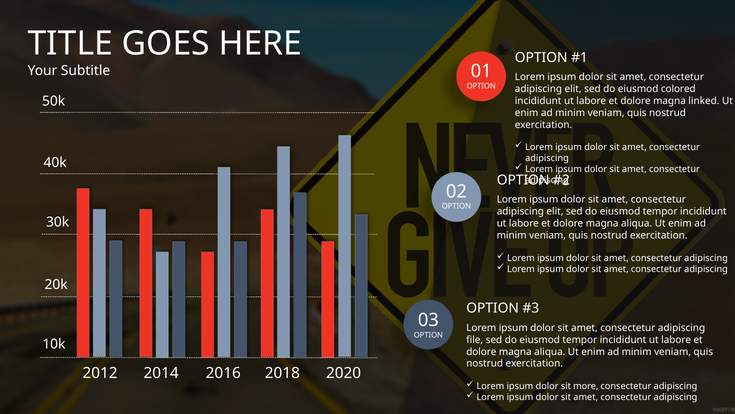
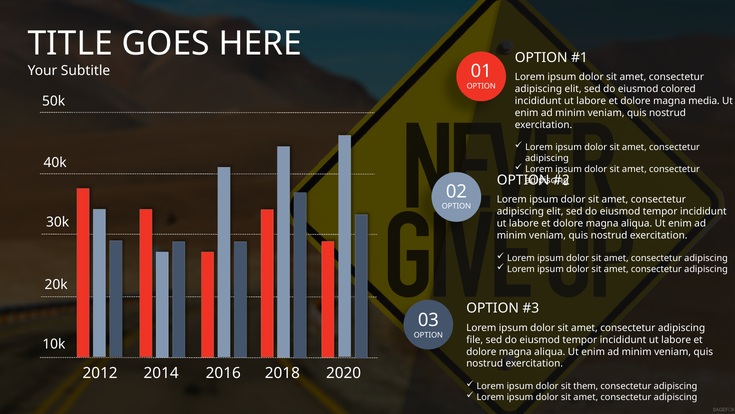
linked: linked -> media
more: more -> them
